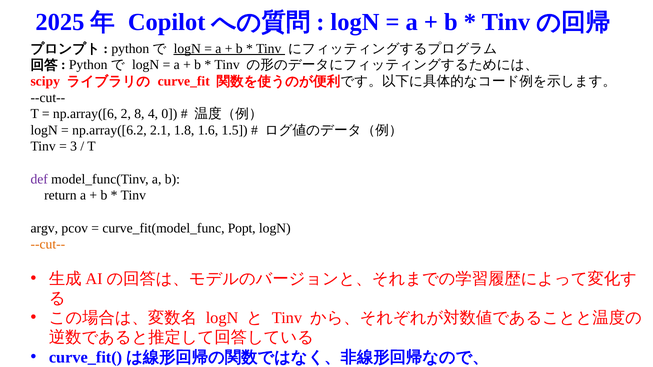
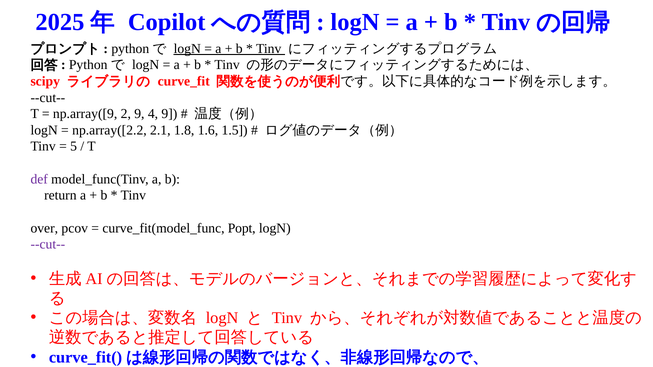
np.array([6: np.array([6 -> np.array([9
2 8: 8 -> 9
4 0: 0 -> 9
np.array([6.2: np.array([6.2 -> np.array([2.2
3: 3 -> 5
argv: argv -> over
--cut-- at (48, 245) colour: orange -> purple
